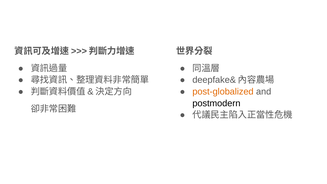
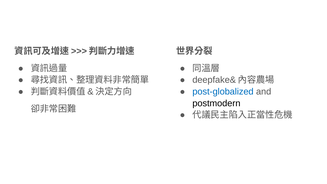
post-globalized colour: orange -> blue
